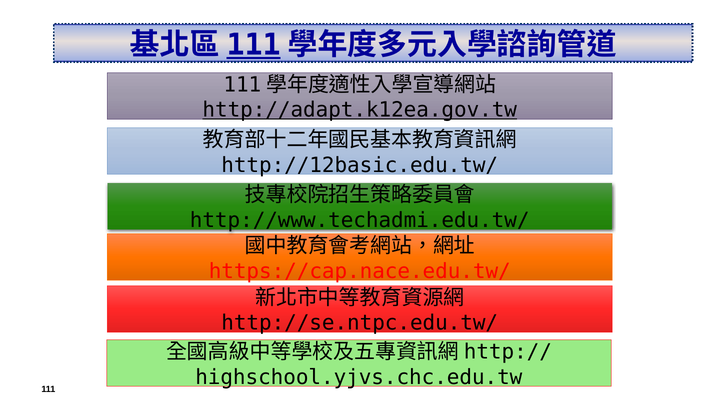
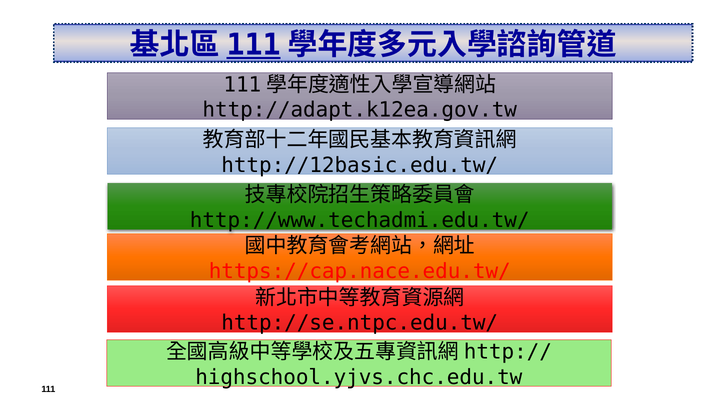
http://adapt.k12ea.gov.tw underline: present -> none
